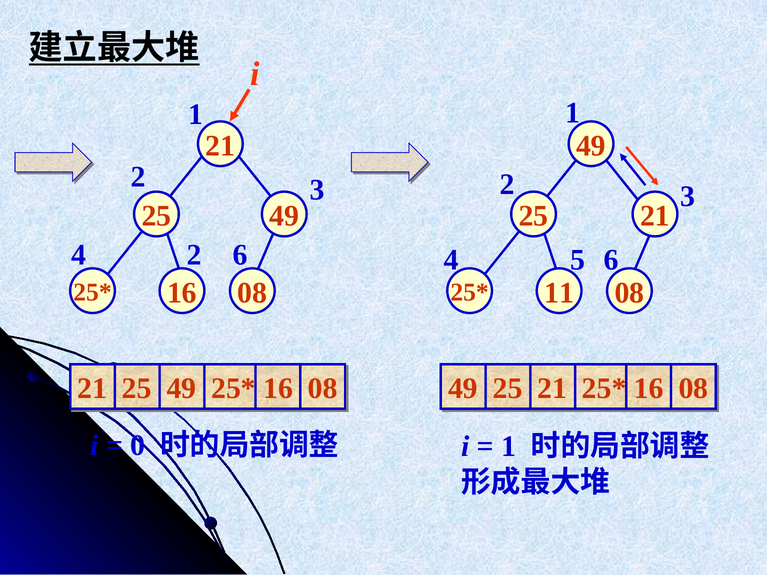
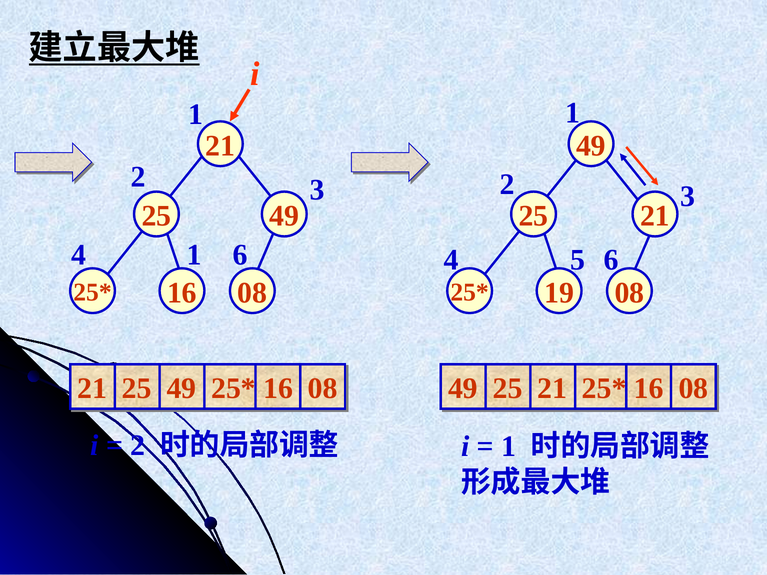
2 at (194, 255): 2 -> 1
11: 11 -> 19
0 at (138, 446): 0 -> 2
